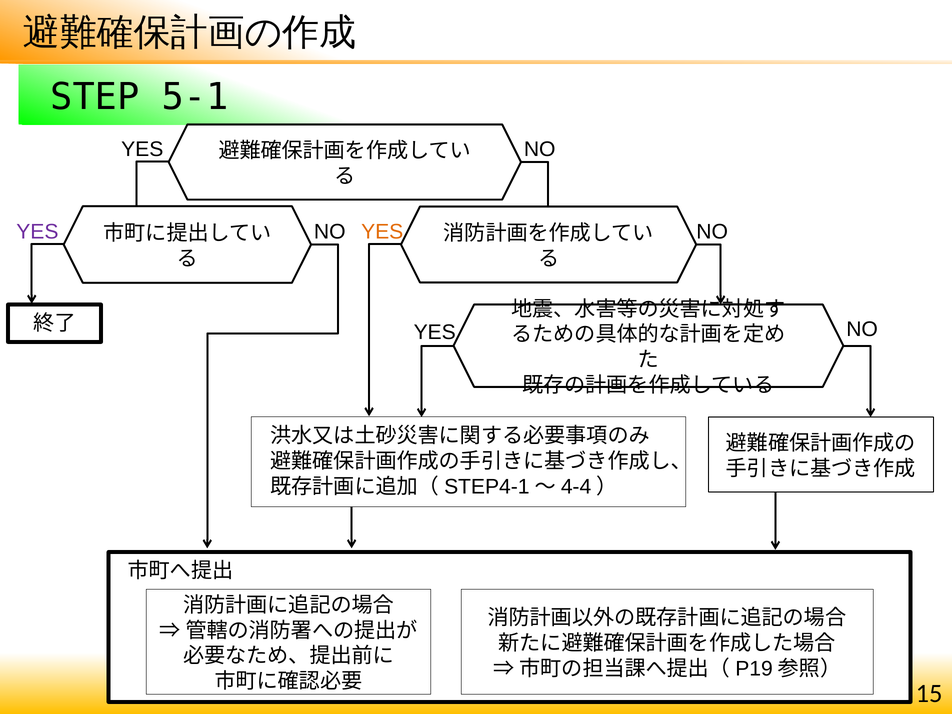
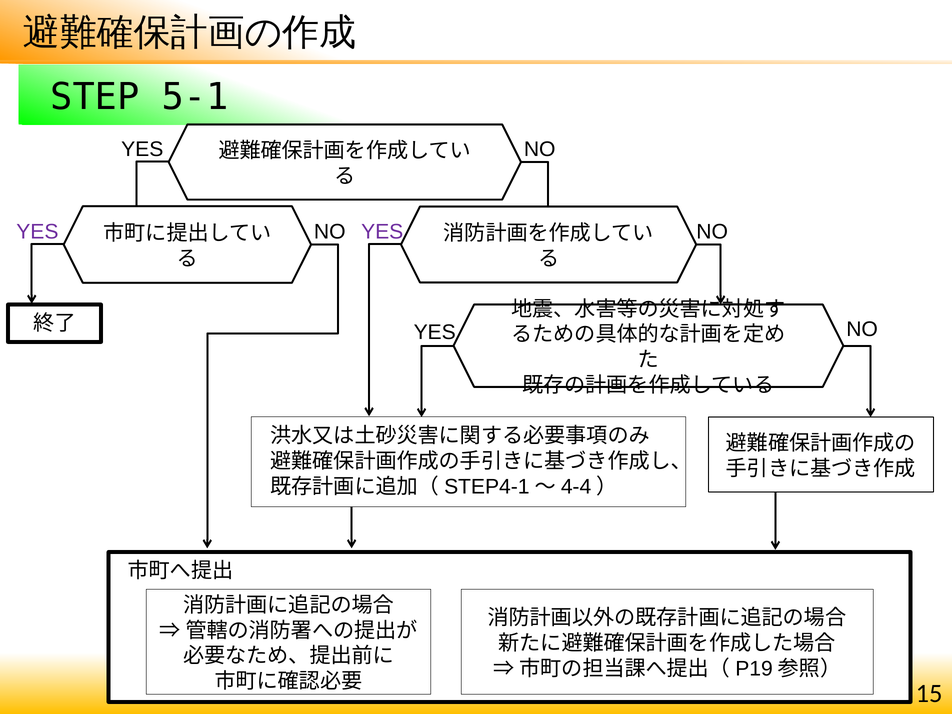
YES at (382, 232) colour: orange -> purple
